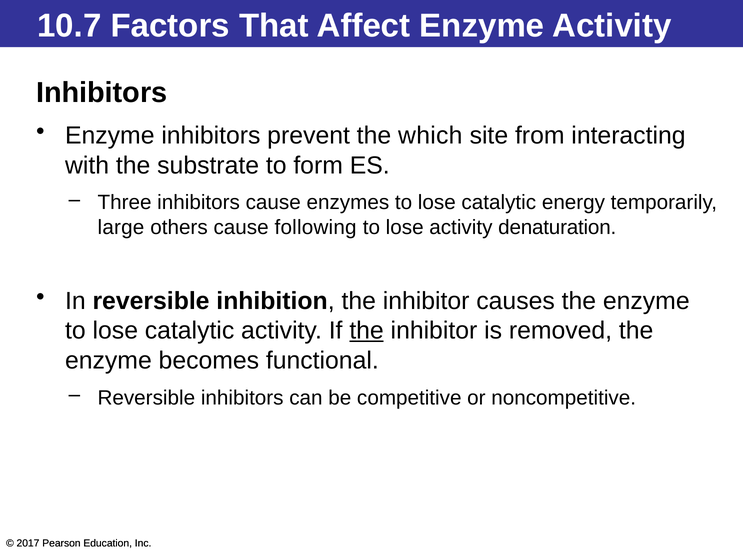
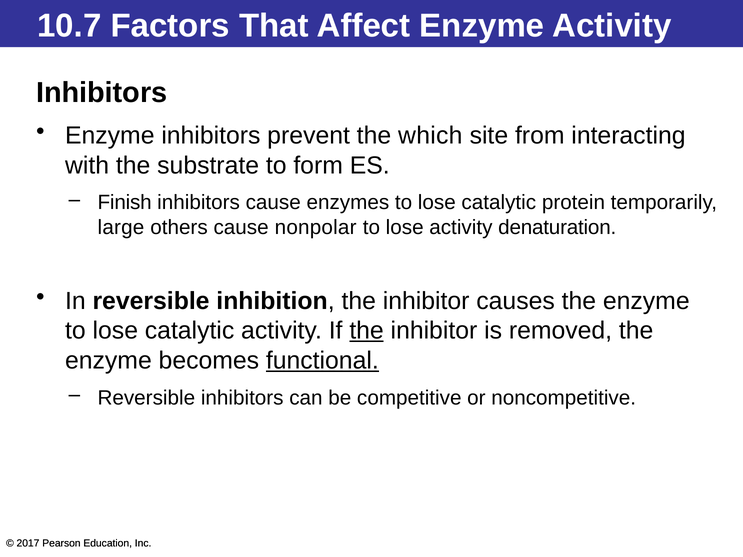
Three: Three -> Finish
energy: energy -> protein
following: following -> nonpolar
functional underline: none -> present
